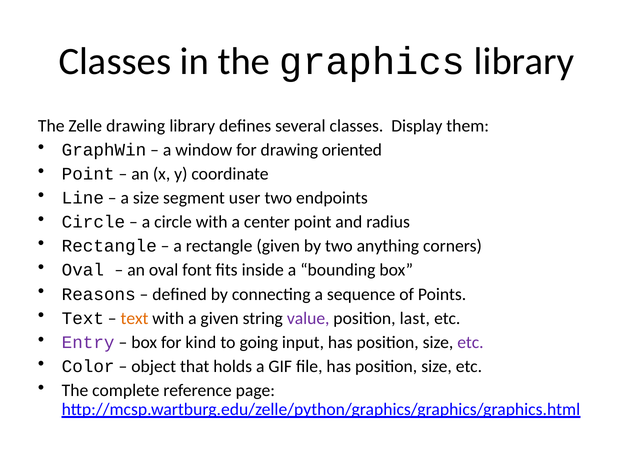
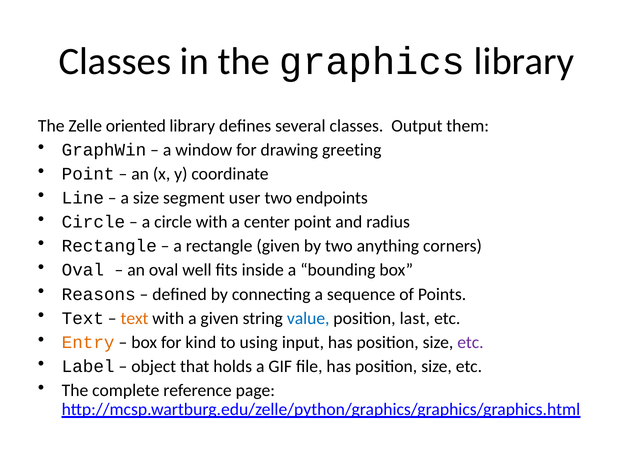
Zelle drawing: drawing -> oriented
Display: Display -> Output
oriented: oriented -> greeting
font: font -> well
value colour: purple -> blue
Entry colour: purple -> orange
going: going -> using
Color: Color -> Label
